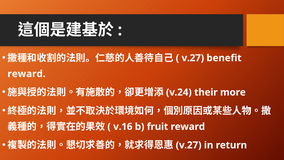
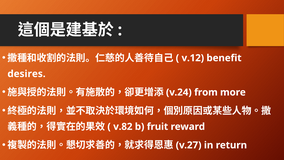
v.27 at (193, 58): v.27 -> v.12
reward at (27, 74): reward -> desires
their: their -> from
v.16: v.16 -> v.82
